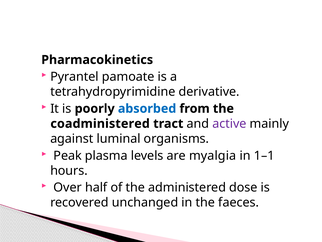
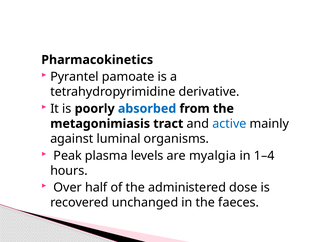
coadministered: coadministered -> metagonimiasis
active colour: purple -> blue
1–1: 1–1 -> 1–4
